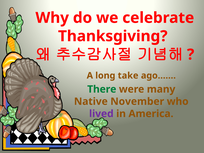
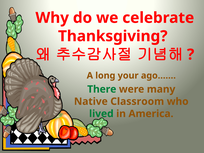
take: take -> your
November: November -> Classroom
lived colour: purple -> green
